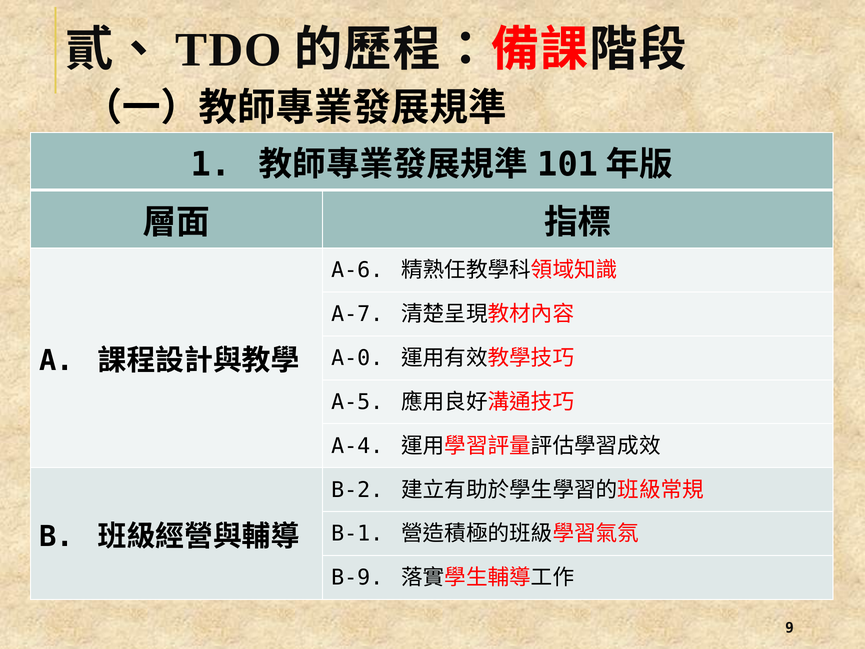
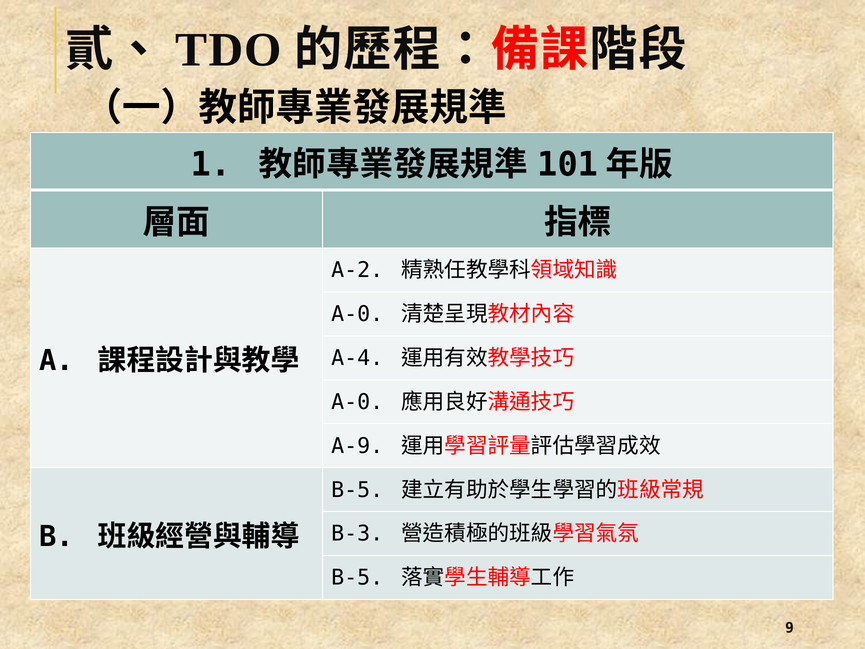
A-6: A-6 -> A-2
A-7 at (357, 314): A-7 -> A-0
A-0: A-0 -> A-4
A-5 at (357, 402): A-5 -> A-0
A-4: A-4 -> A-9
B-2 at (357, 490): B-2 -> B-5
B-1: B-1 -> B-3
B-9 at (357, 578): B-9 -> B-5
